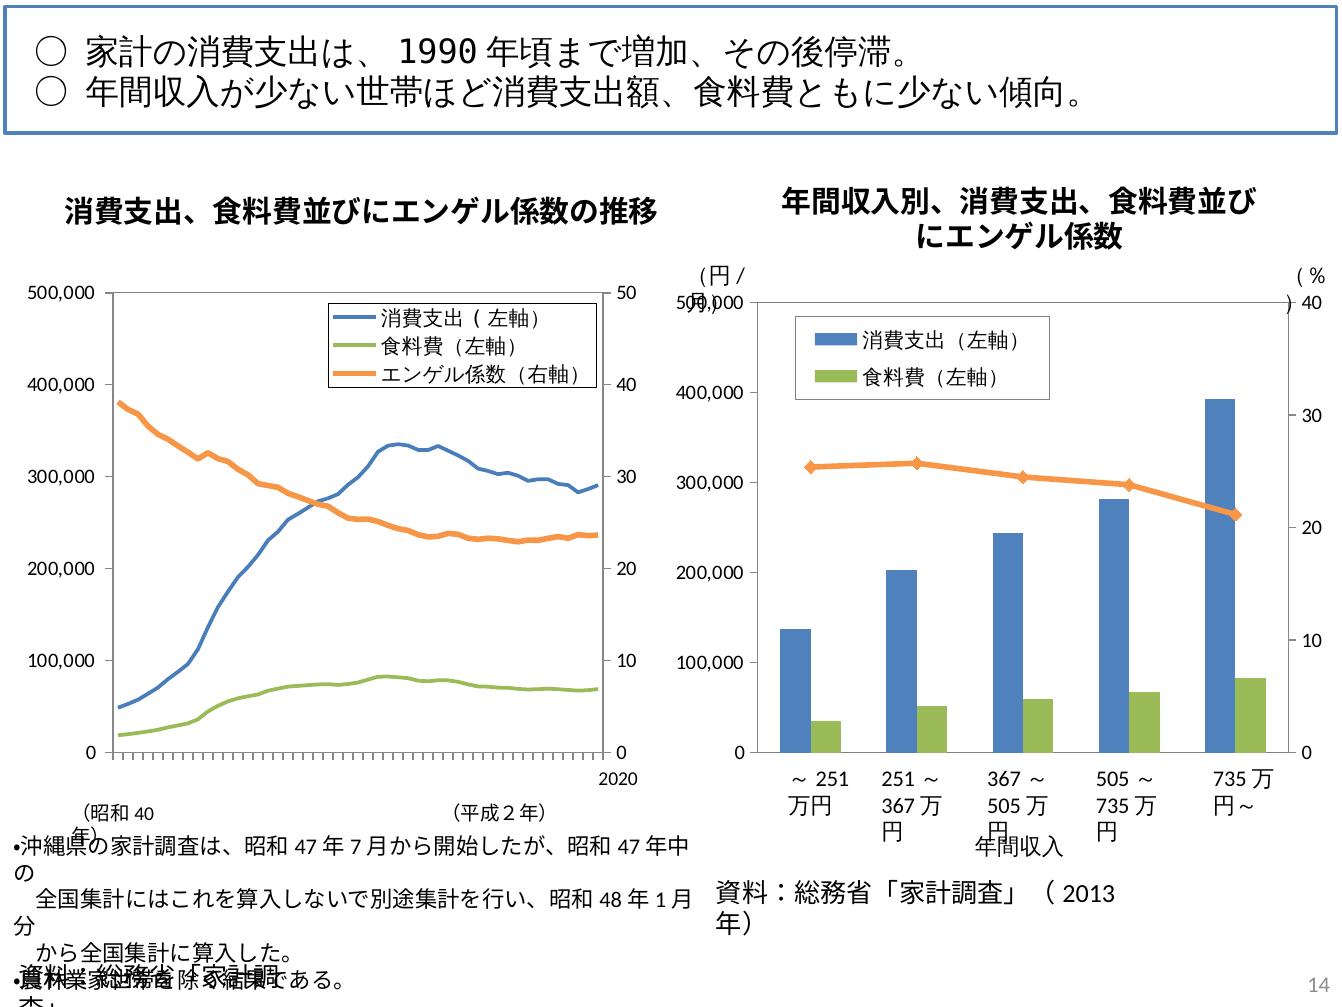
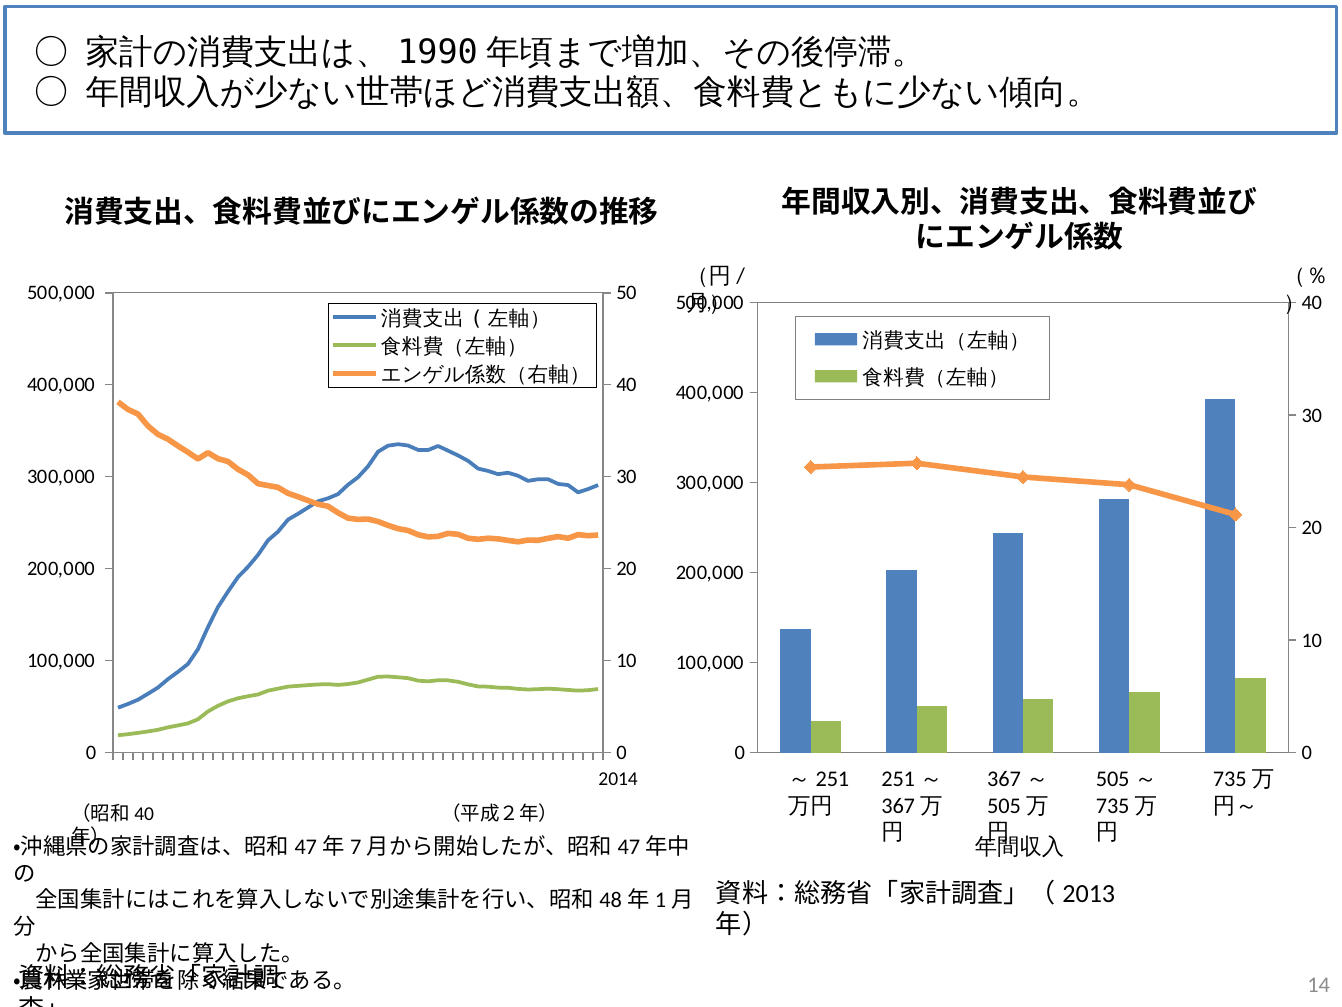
2020: 2020 -> 2014
